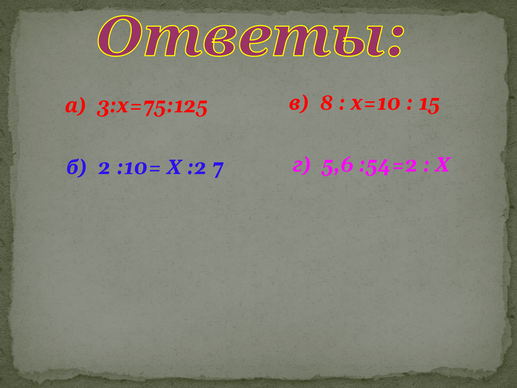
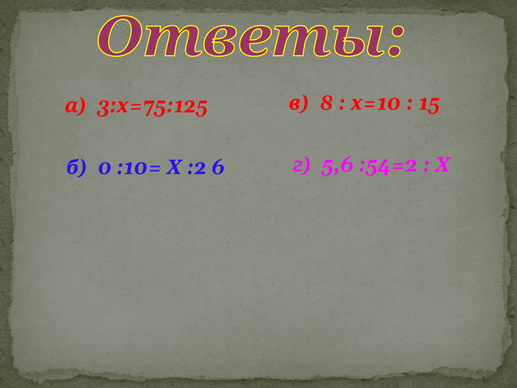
2: 2 -> 0
7: 7 -> 6
